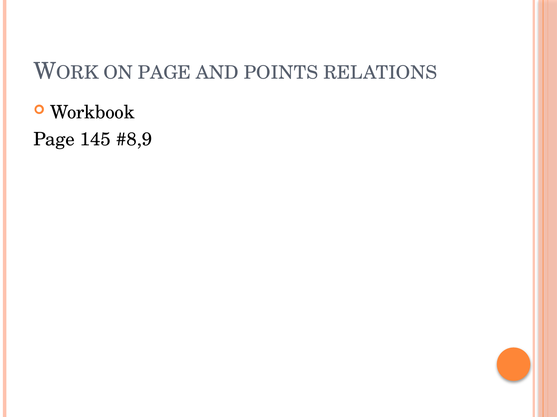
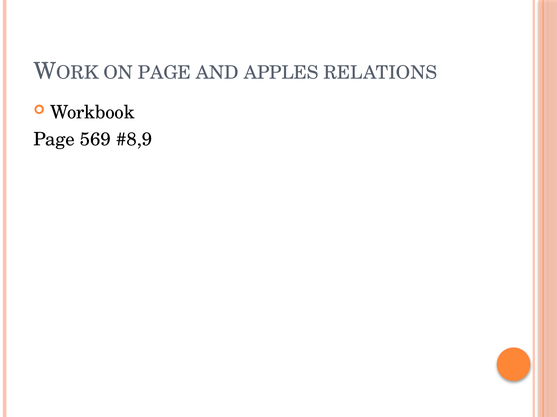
POINTS: POINTS -> APPLES
145: 145 -> 569
